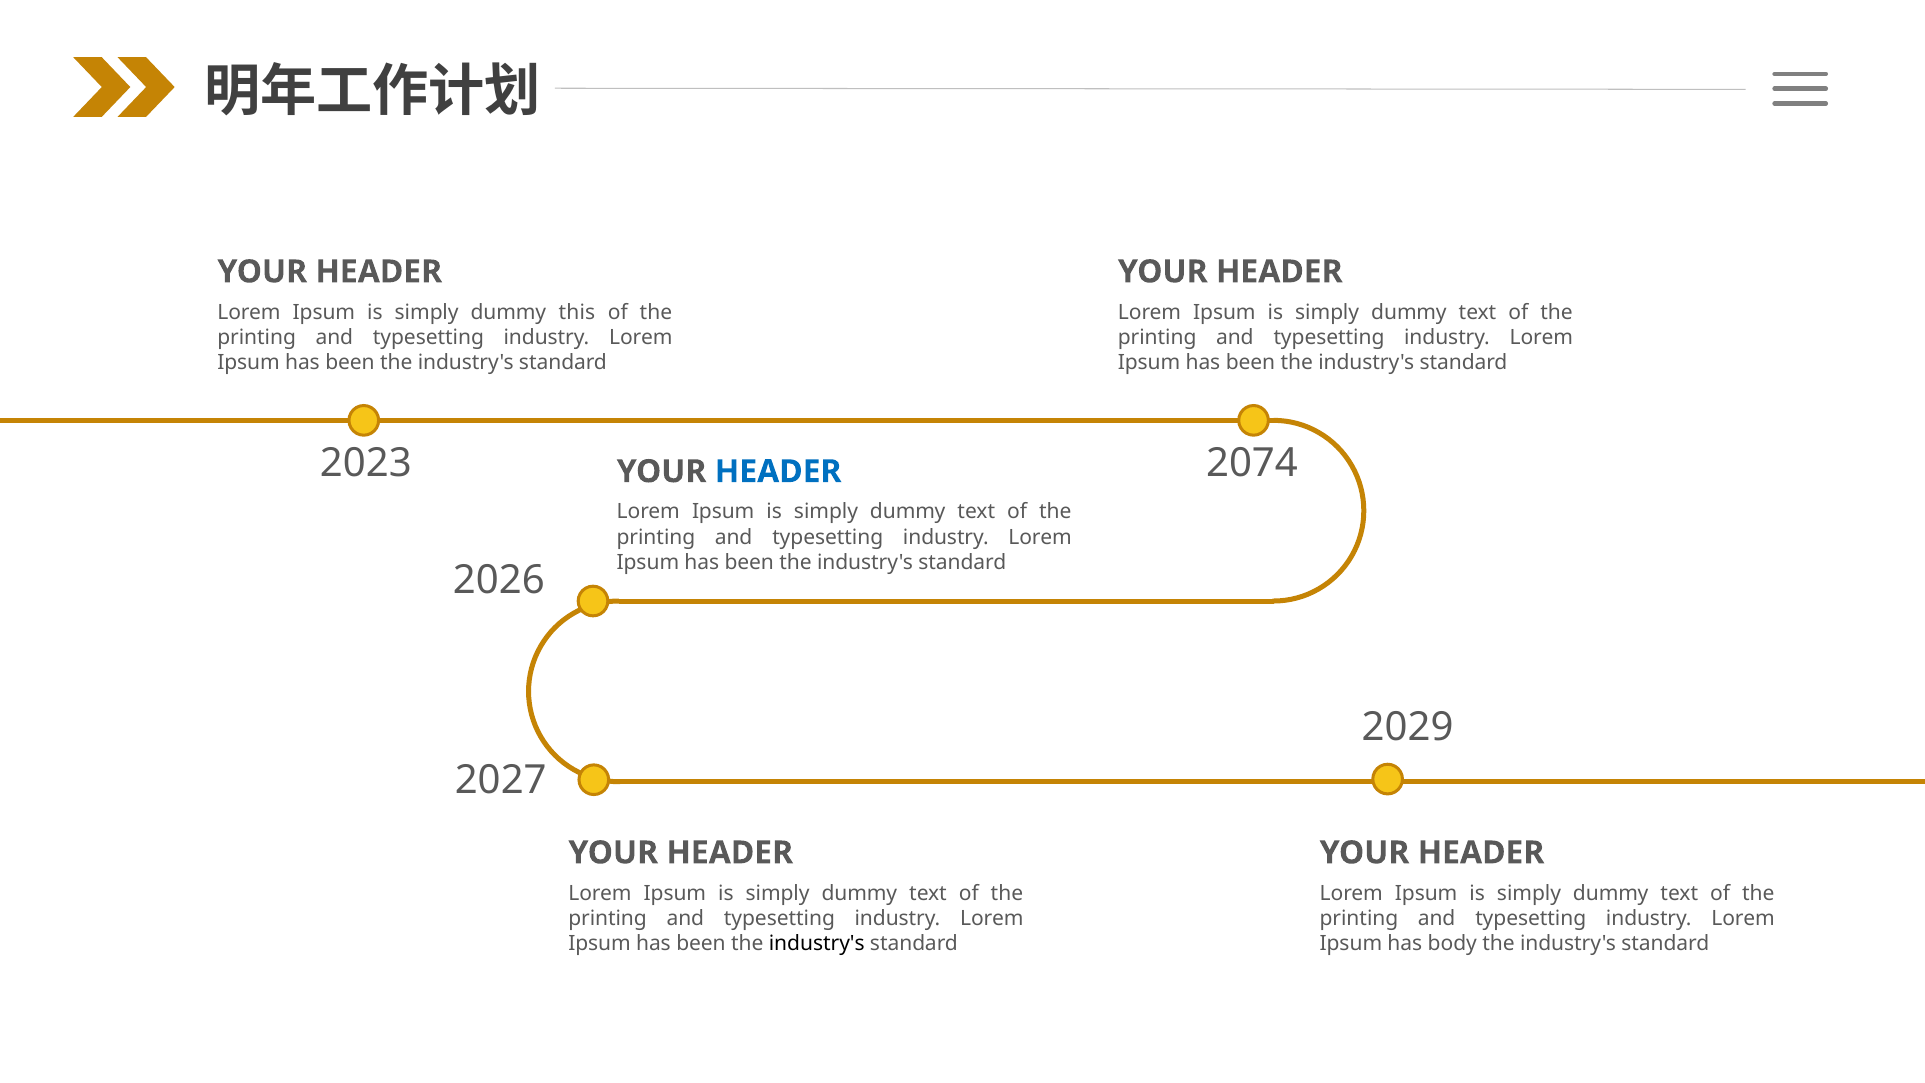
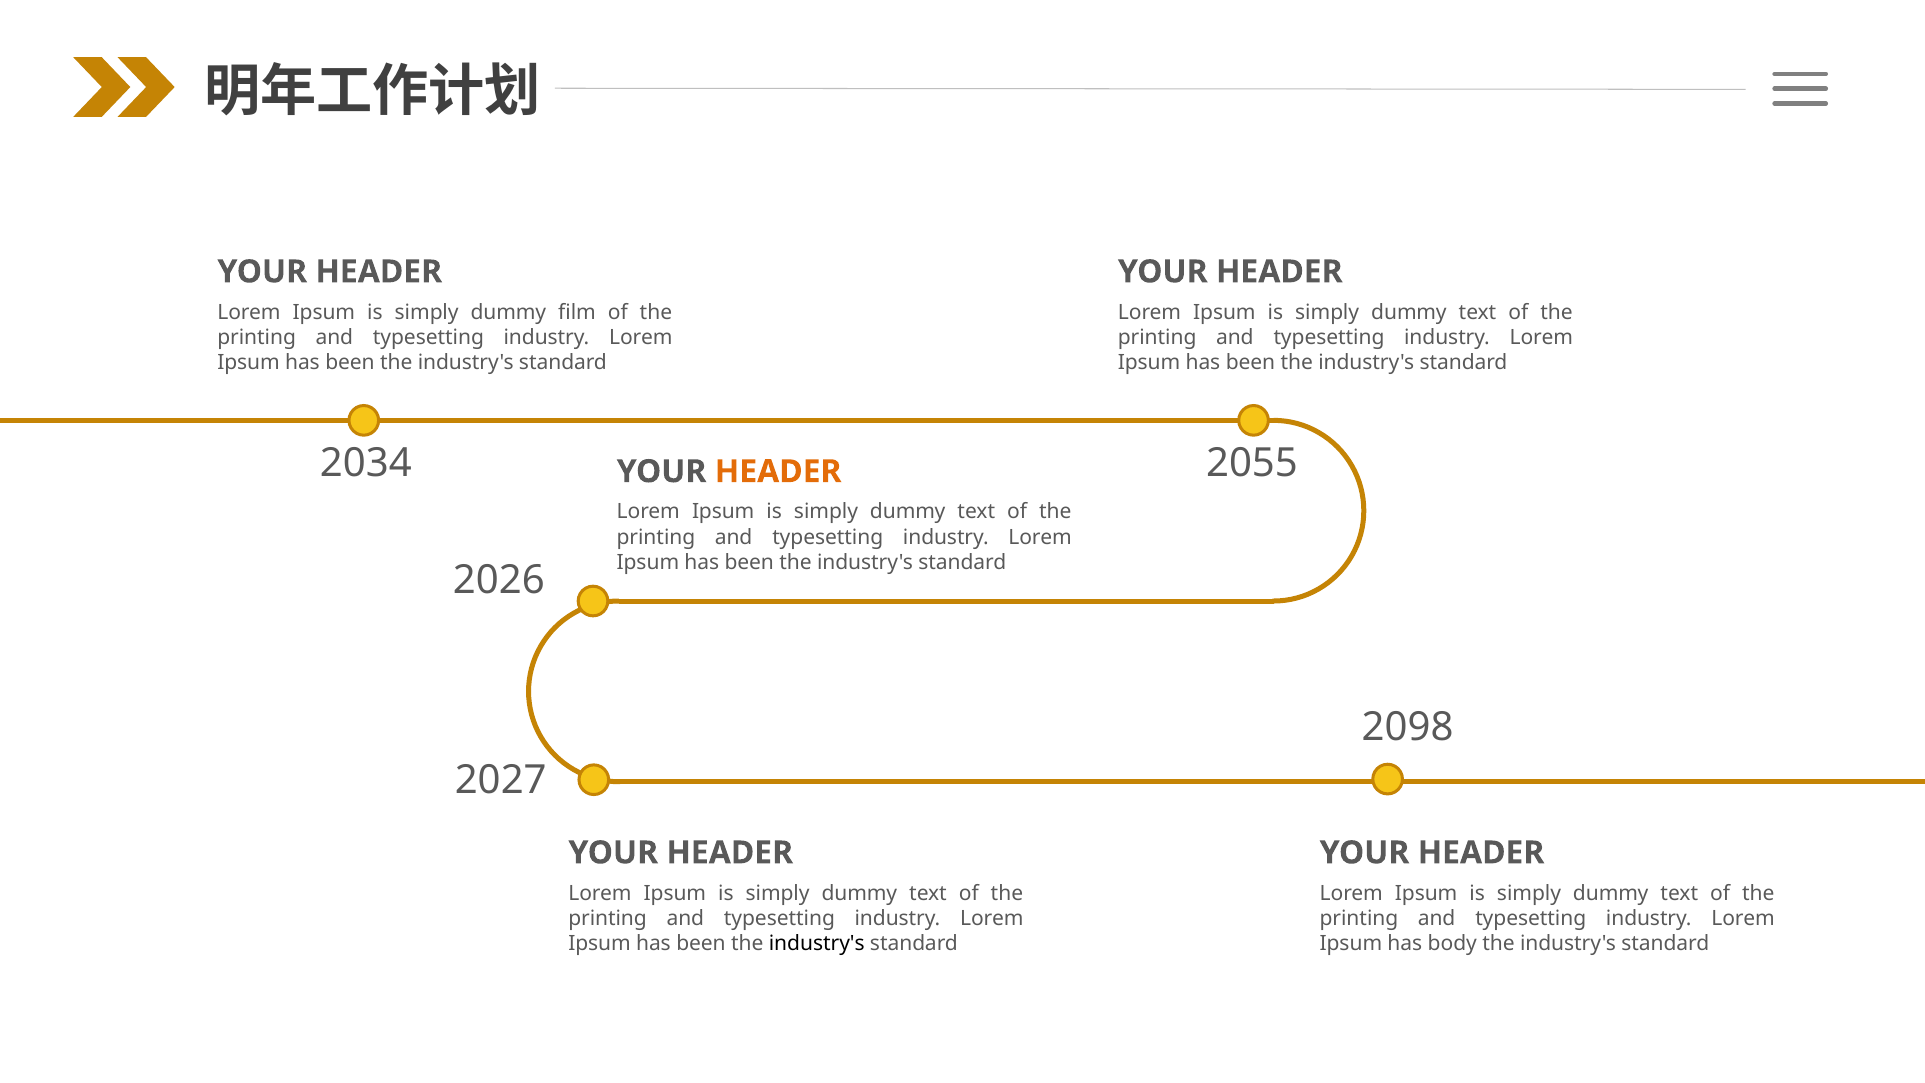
this: this -> film
2023: 2023 -> 2034
2074: 2074 -> 2055
HEADER at (778, 472) colour: blue -> orange
2029: 2029 -> 2098
